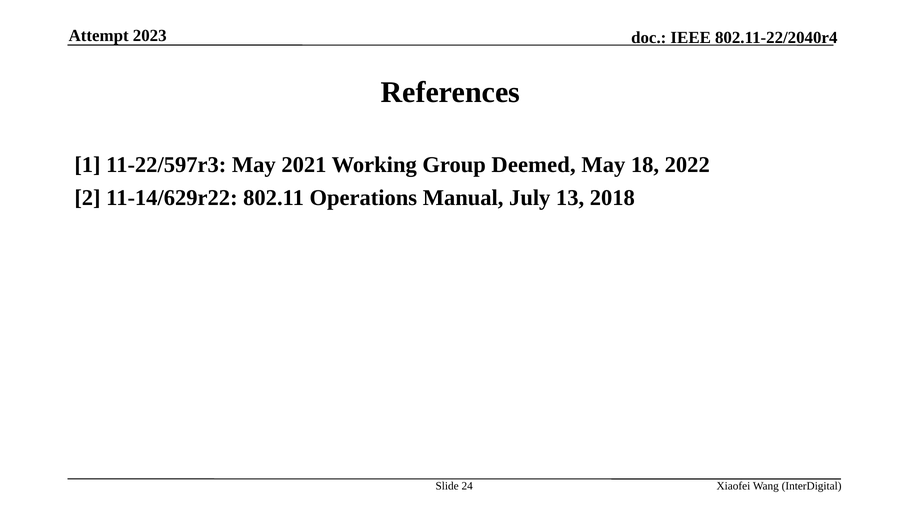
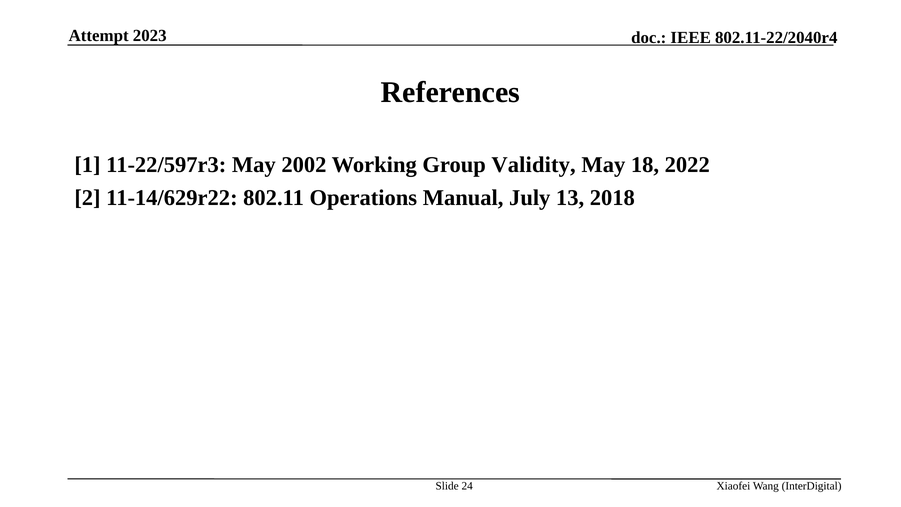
2021: 2021 -> 2002
Deemed: Deemed -> Validity
